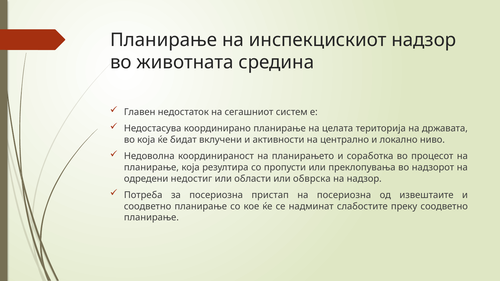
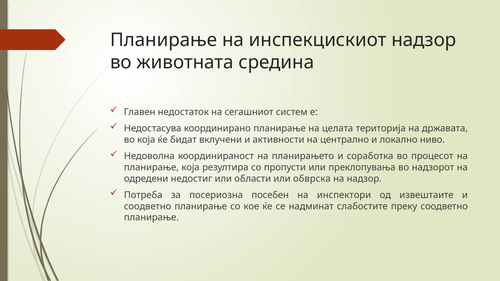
пристап: пристап -> посебен
на посериозна: посериозна -> инспектори
